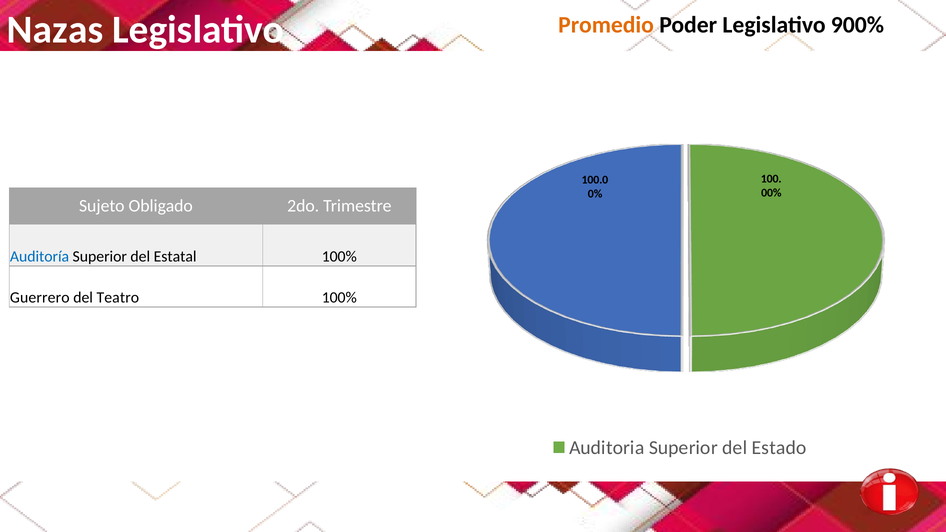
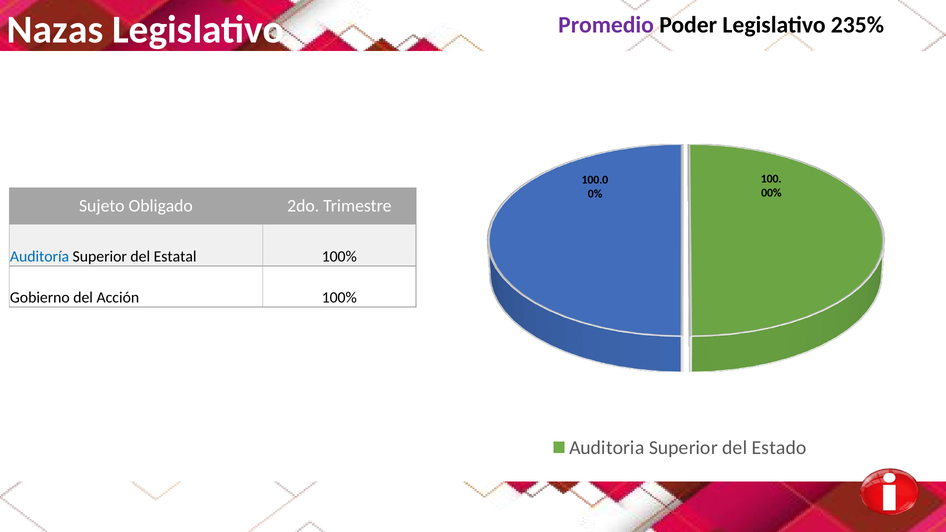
Promedio colour: orange -> purple
900%: 900% -> 235%
Guerrero: Guerrero -> Gobierno
Teatro: Teatro -> Acción
